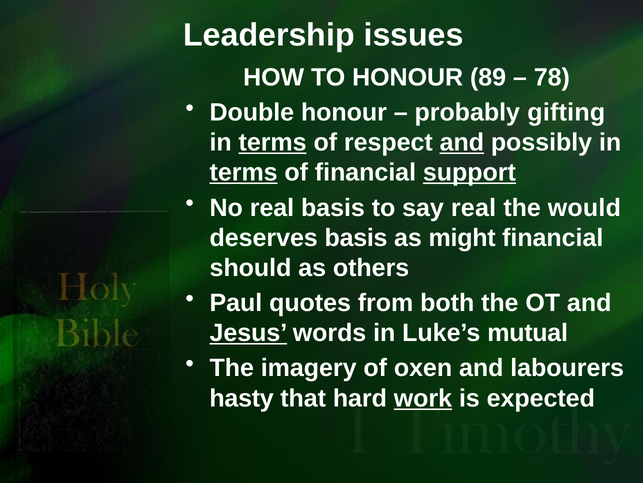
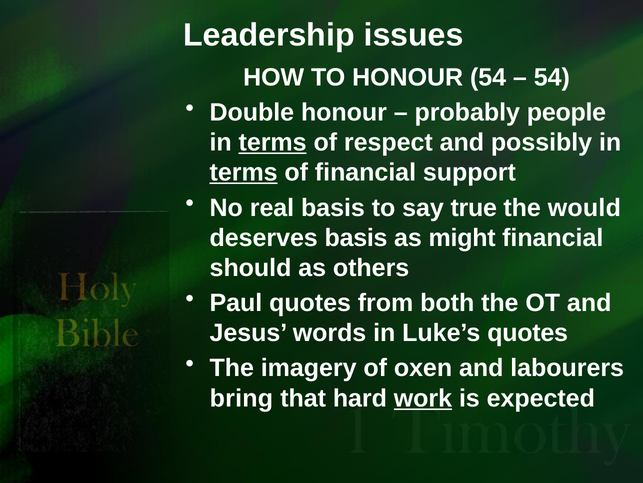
HONOUR 89: 89 -> 54
78 at (552, 77): 78 -> 54
gifting: gifting -> people
and at (462, 142) underline: present -> none
support underline: present -> none
say real: real -> true
Jesus underline: present -> none
Luke’s mutual: mutual -> quotes
hasty: hasty -> bring
